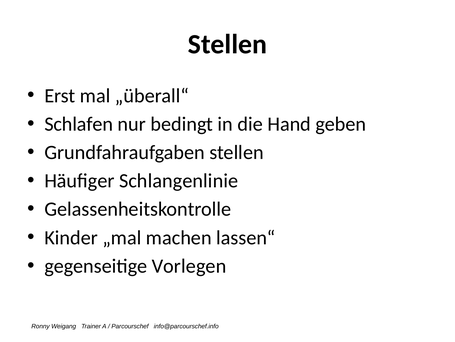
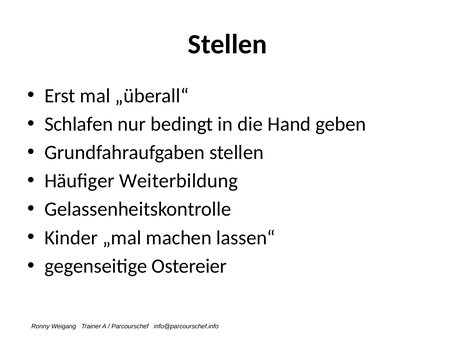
Schlangenlinie: Schlangenlinie -> Weiterbildung
Vorlegen: Vorlegen -> Ostereier
